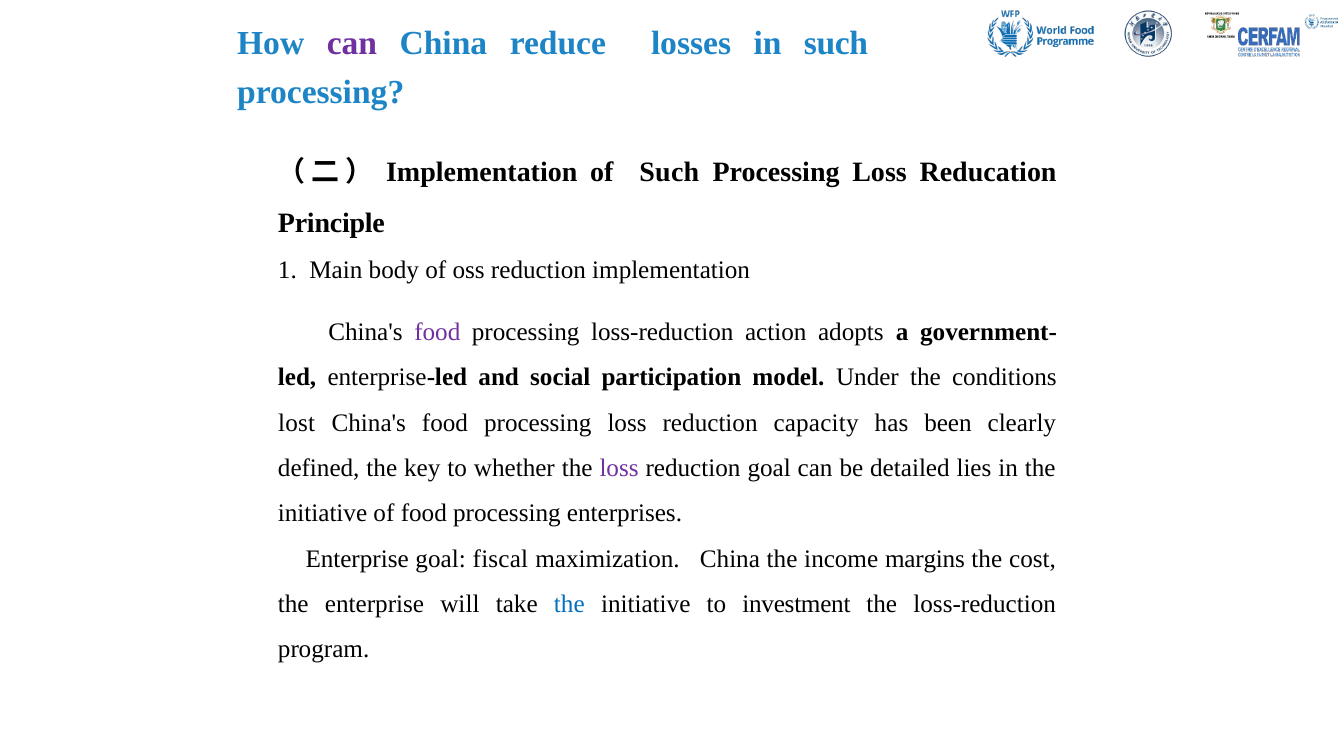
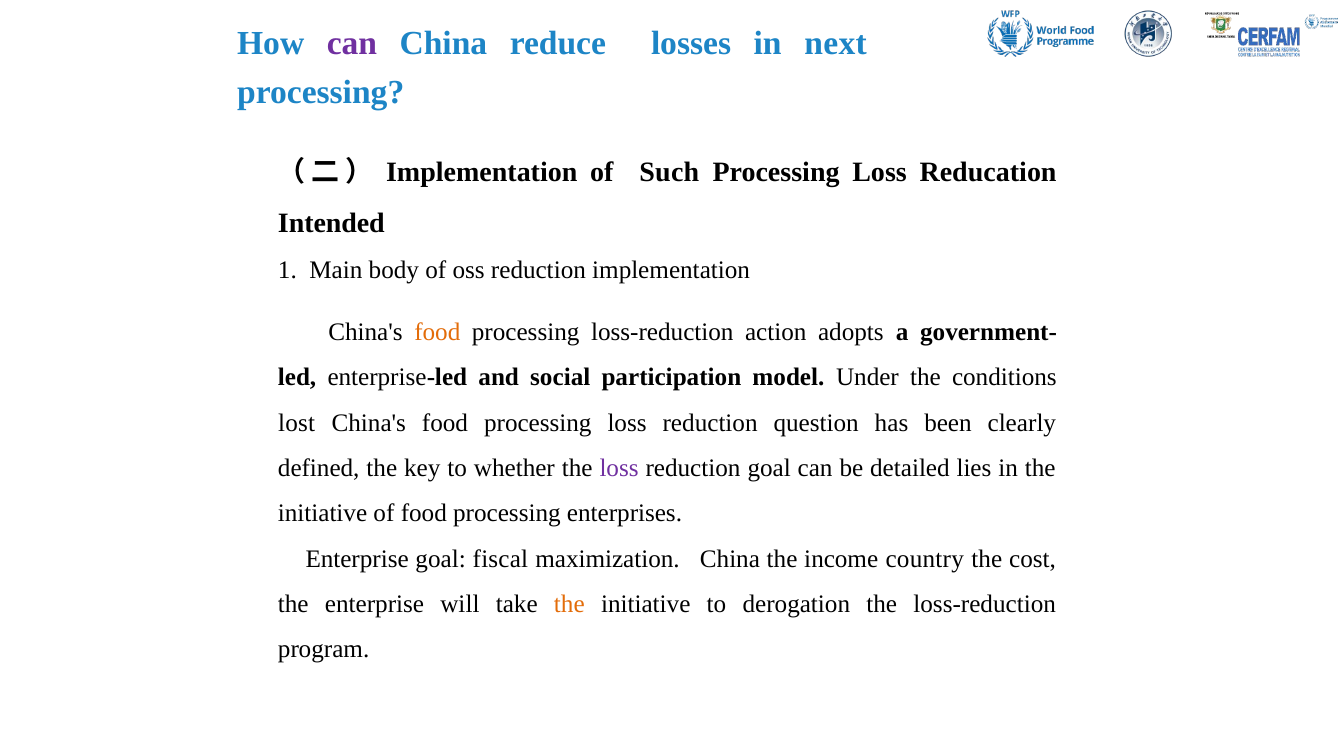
in such: such -> next
Principle: Principle -> Intended
food at (437, 332) colour: purple -> orange
capacity: capacity -> question
margins: margins -> country
the at (569, 604) colour: blue -> orange
investment: investment -> derogation
